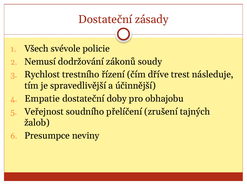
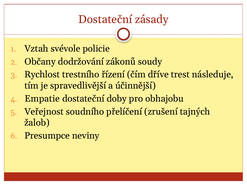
Všech: Všech -> Vztah
Nemusí: Nemusí -> Občany
